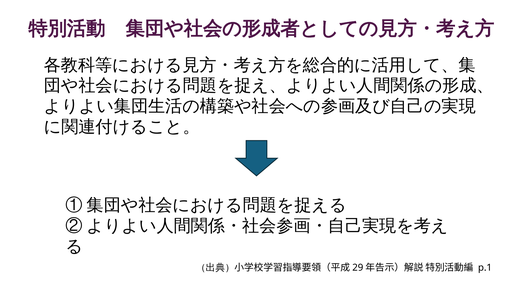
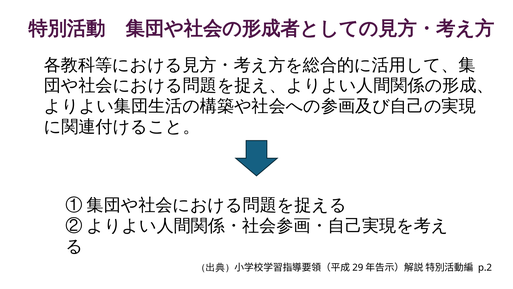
p.1: p.1 -> p.2
